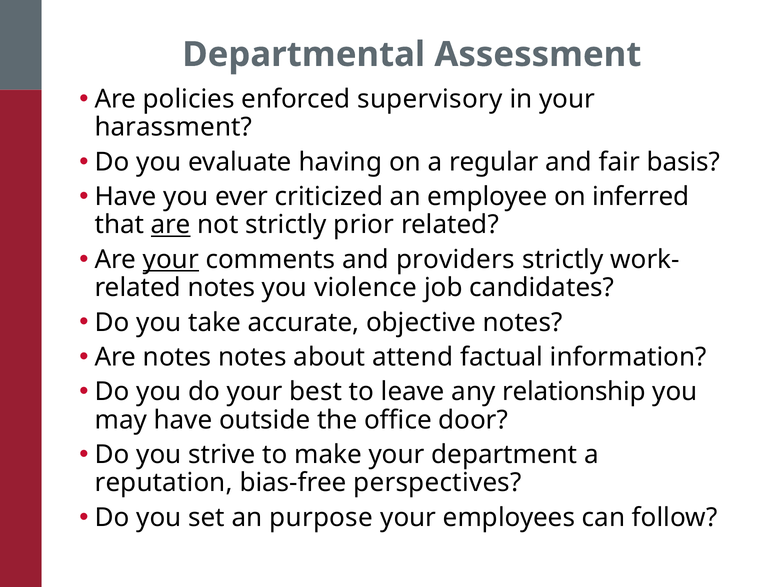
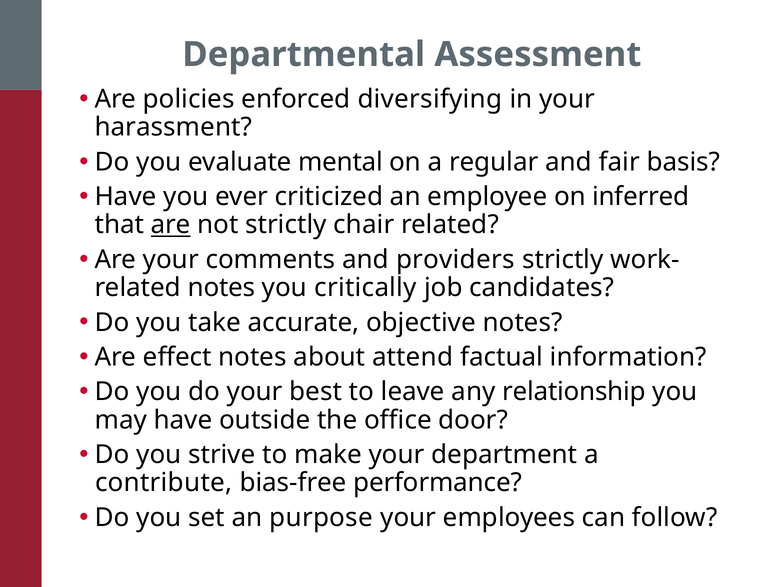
supervisory: supervisory -> diversifying
having: having -> mental
prior: prior -> chair
your at (171, 259) underline: present -> none
violence: violence -> critically
Are notes: notes -> effect
reputation: reputation -> contribute
perspectives: perspectives -> performance
